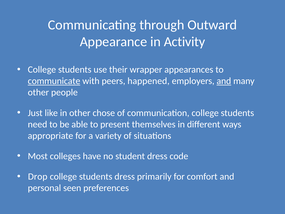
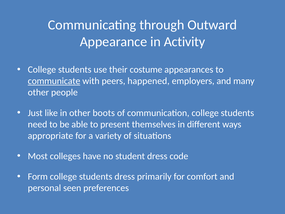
wrapper: wrapper -> costume
and at (224, 81) underline: present -> none
chose: chose -> boots
Drop: Drop -> Form
